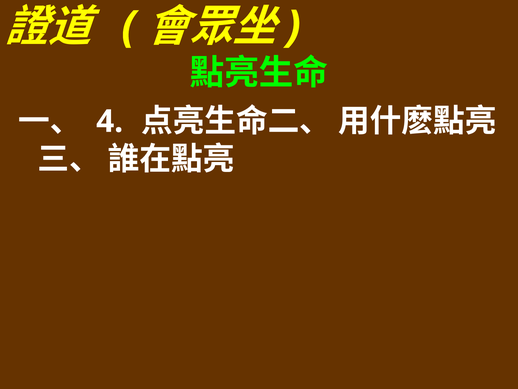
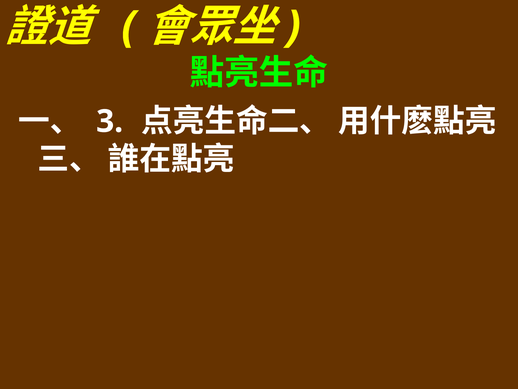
4: 4 -> 3
